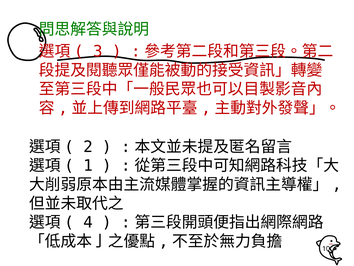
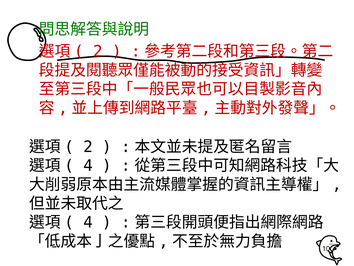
3 at (98, 51): 3 -> 2
1 at (88, 165): 1 -> 4
